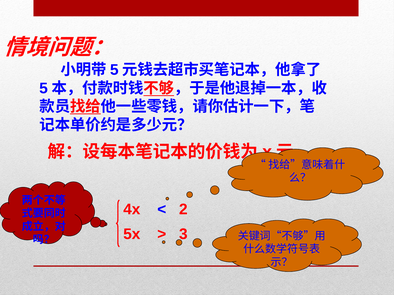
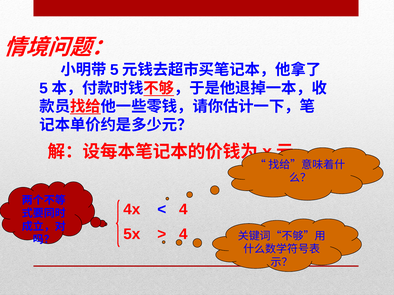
4x 2: 2 -> 4
5x 3: 3 -> 4
